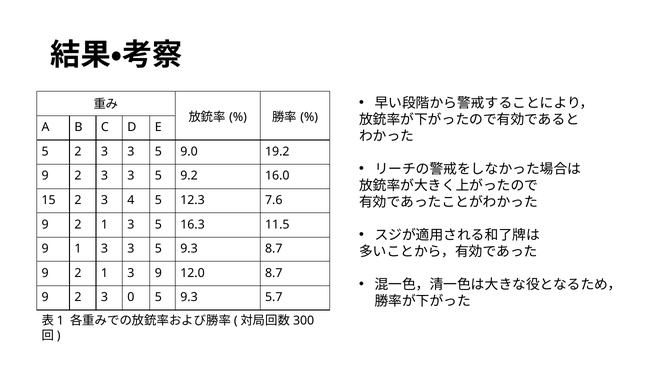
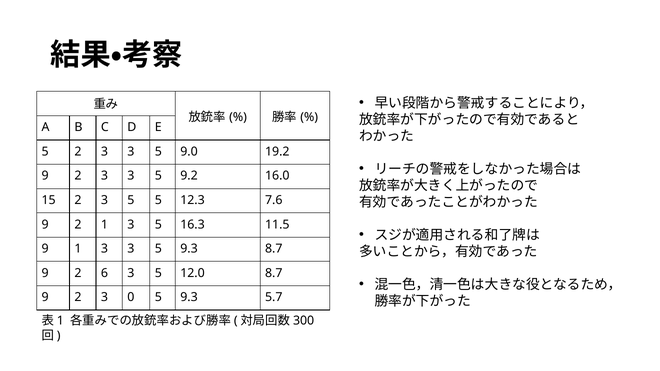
2 3 4: 4 -> 5
1 at (104, 273): 1 -> 6
9 at (158, 273): 9 -> 5
